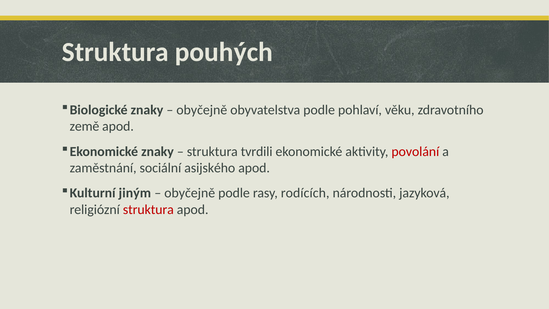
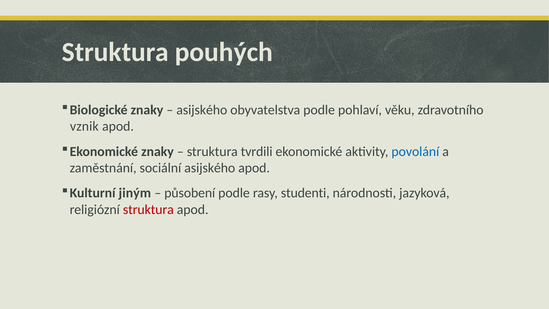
obyčejně at (202, 110): obyčejně -> asijského
země: země -> vznik
povolání colour: red -> blue
obyčejně at (190, 193): obyčejně -> působení
rodících: rodících -> studenti
